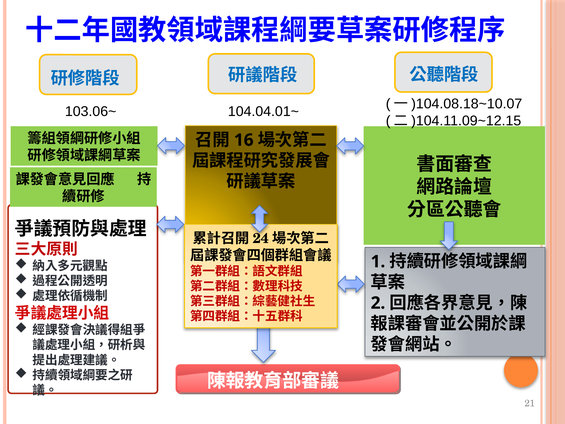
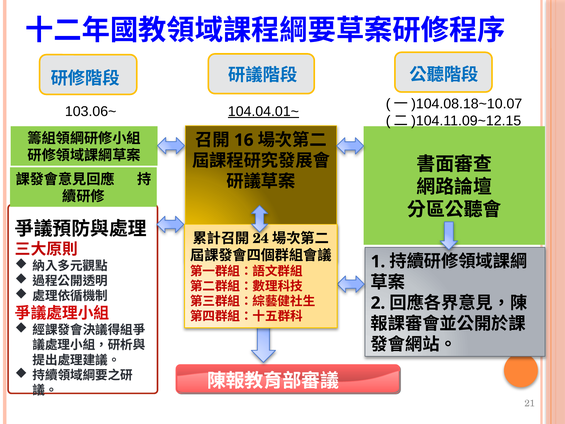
104.04.01~ underline: none -> present
